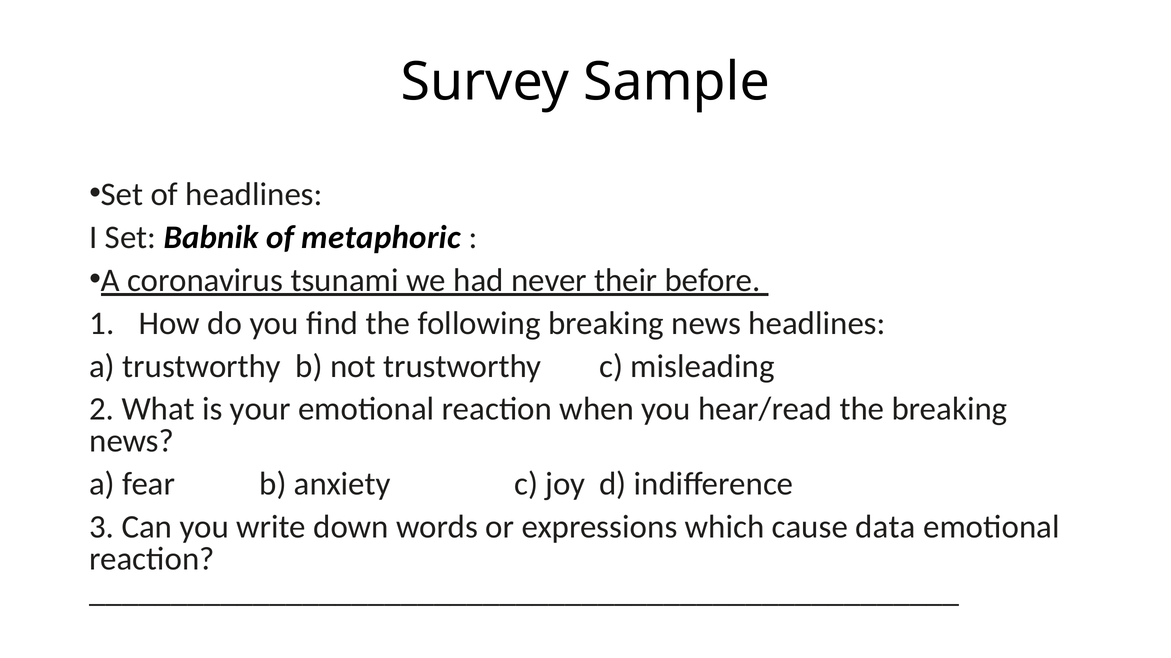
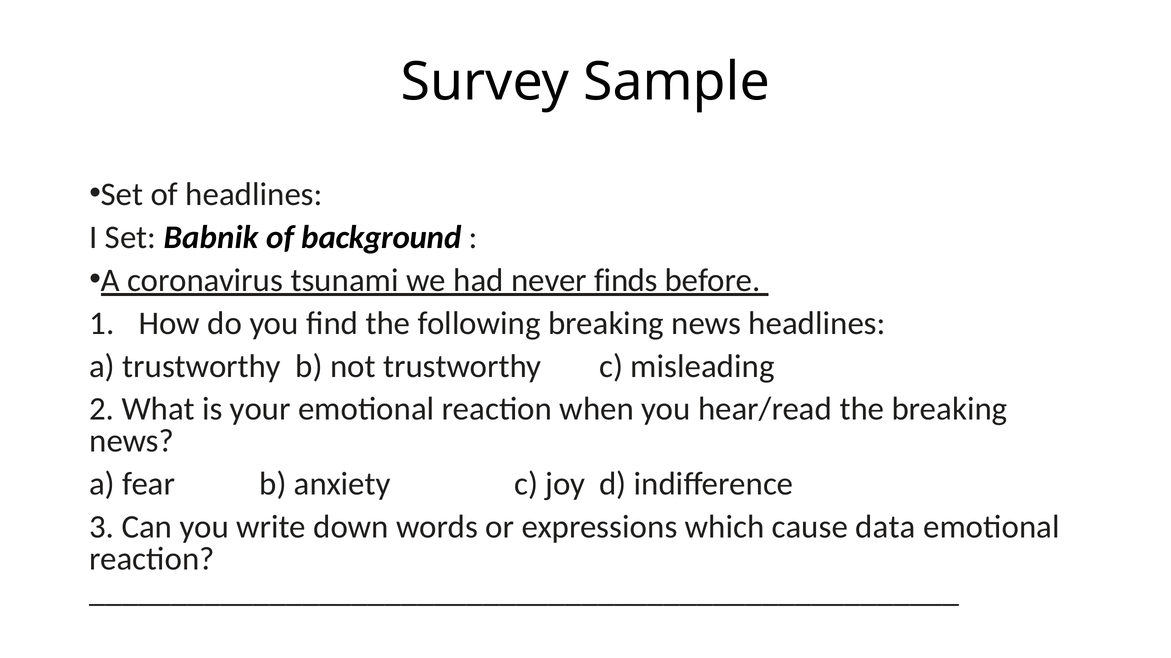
metaphoric: metaphoric -> background
their: their -> finds
